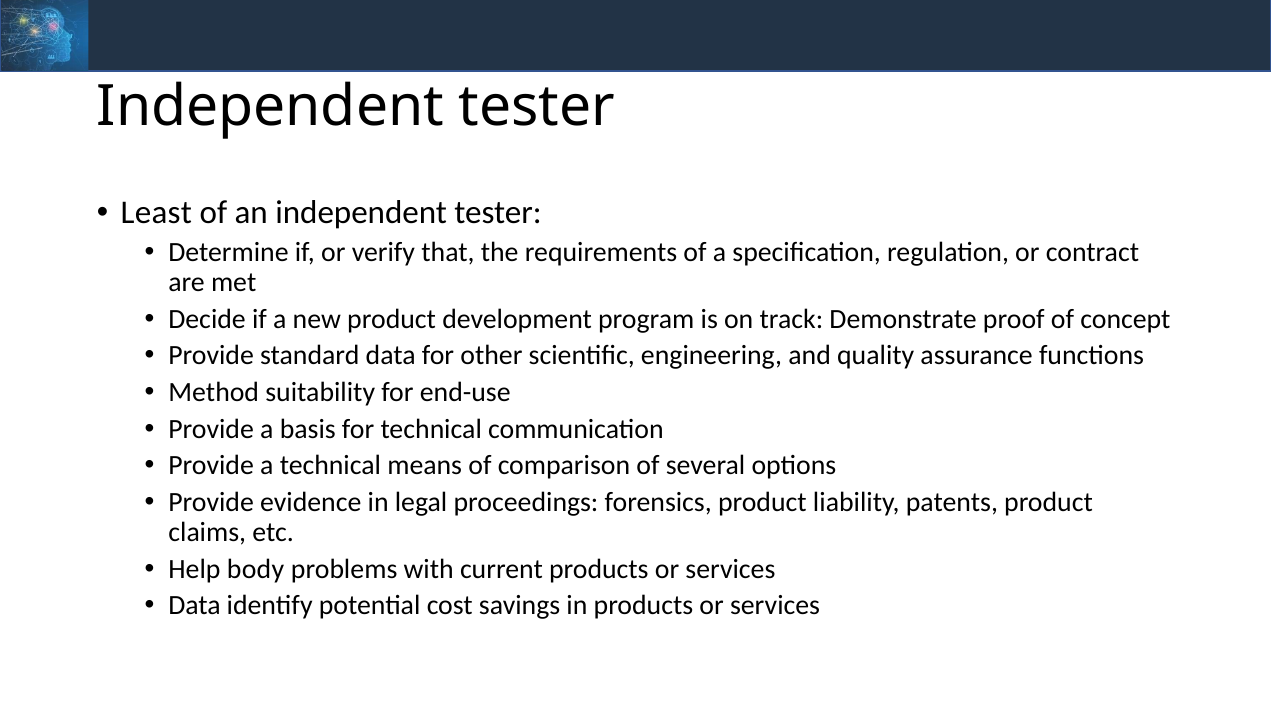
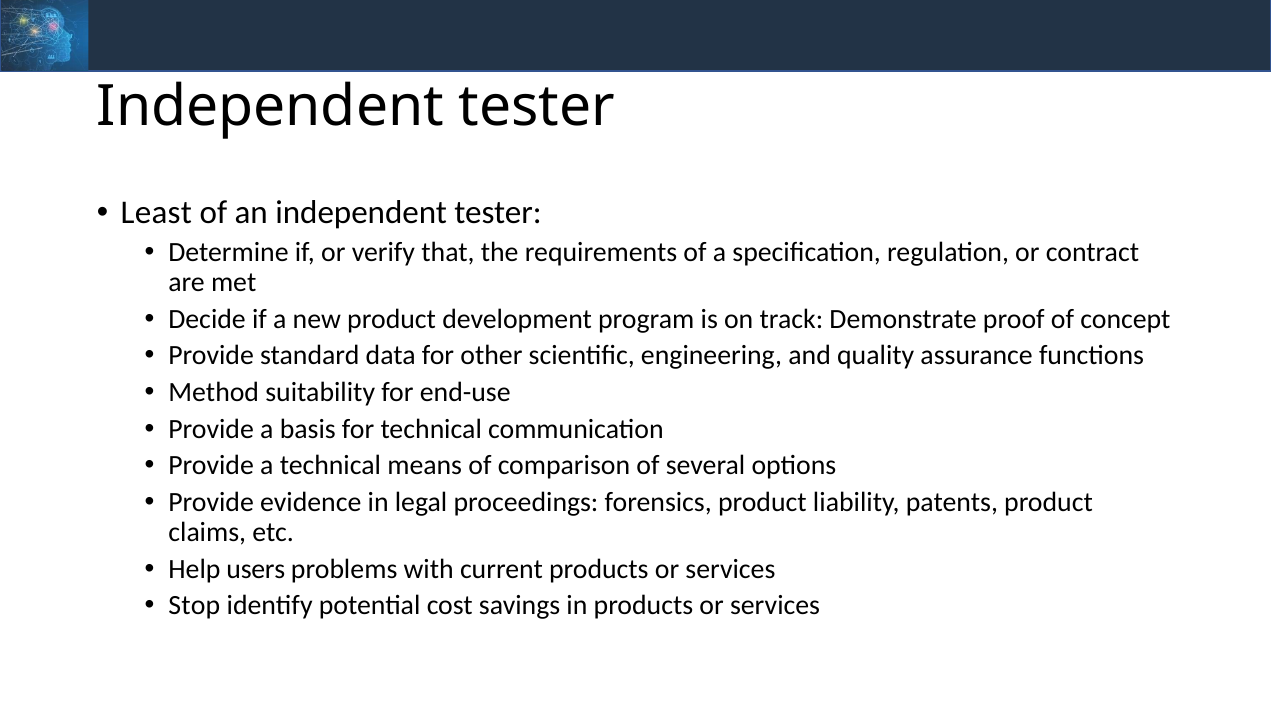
body: body -> users
Data at (195, 606): Data -> Stop
